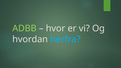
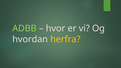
herfra colour: light blue -> yellow
